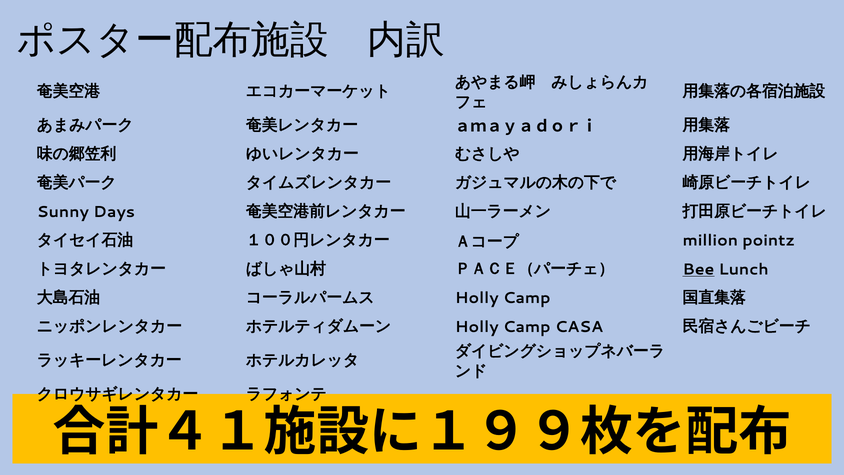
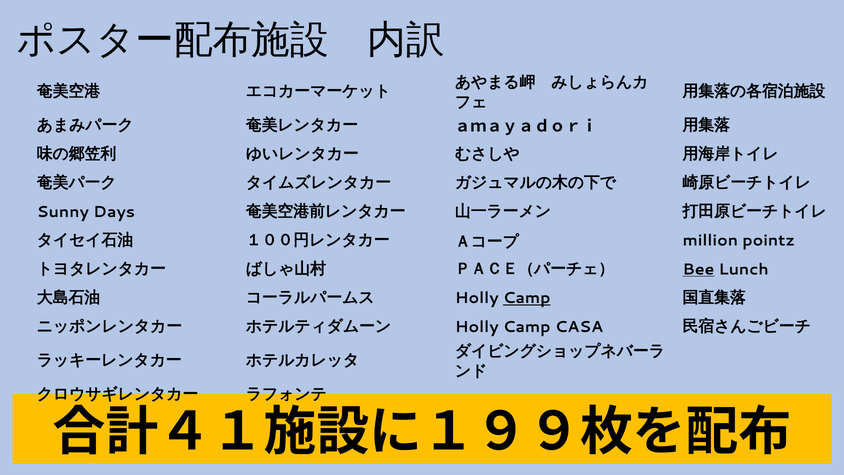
Camp at (527, 298) underline: none -> present
